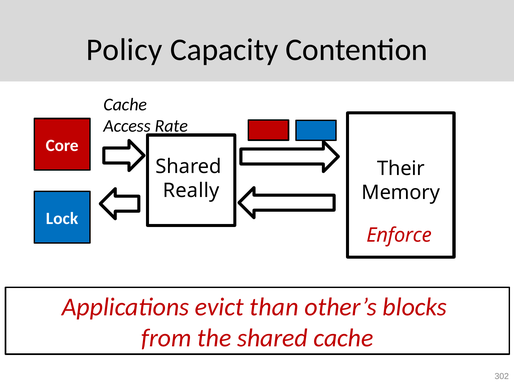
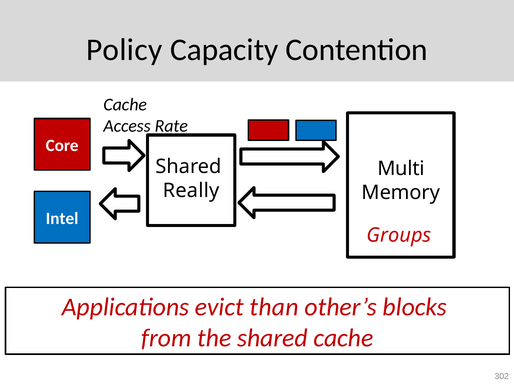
Their: Their -> Multi
Lock: Lock -> Intel
Enforce: Enforce -> Groups
